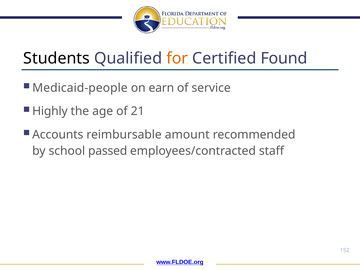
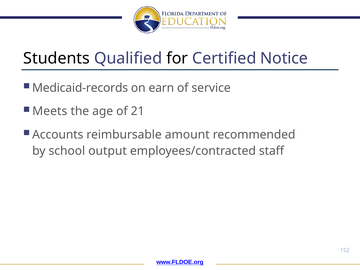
for colour: orange -> black
Found: Found -> Notice
Medicaid-people: Medicaid-people -> Medicaid-records
Highly: Highly -> Meets
passed: passed -> output
